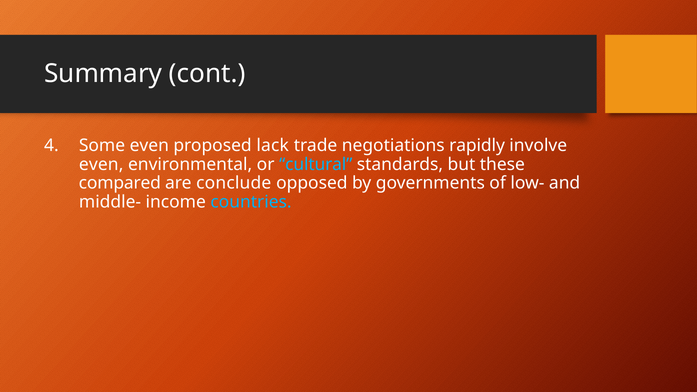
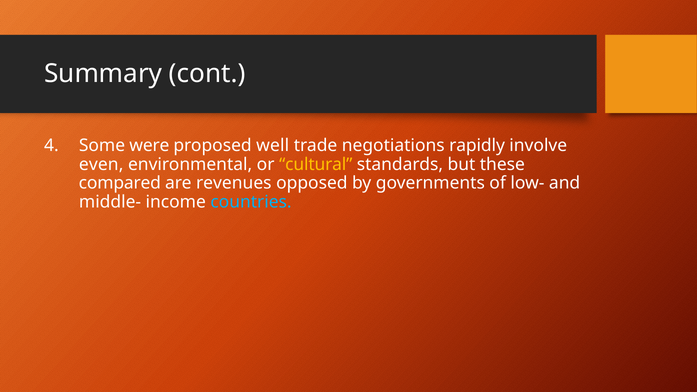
Some even: even -> were
lack: lack -> well
cultural colour: light blue -> yellow
conclude: conclude -> revenues
